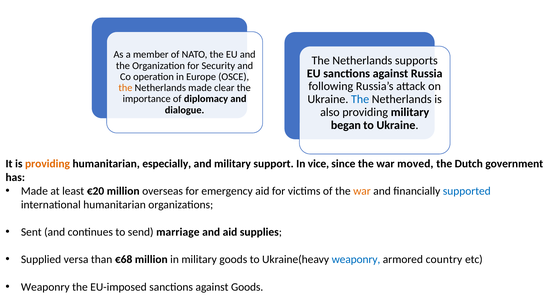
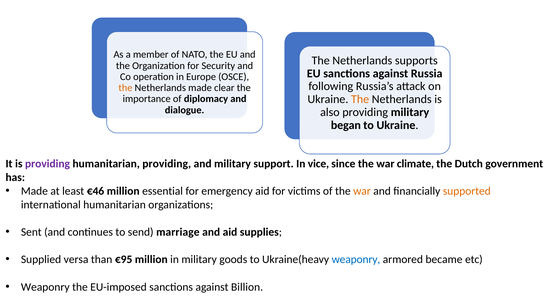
The at (360, 99) colour: blue -> orange
providing at (48, 164) colour: orange -> purple
humanitarian especially: especially -> providing
moved: moved -> climate
€20: €20 -> €46
overseas: overseas -> essential
supported colour: blue -> orange
€68: €68 -> €95
country: country -> became
against Goods: Goods -> Billion
